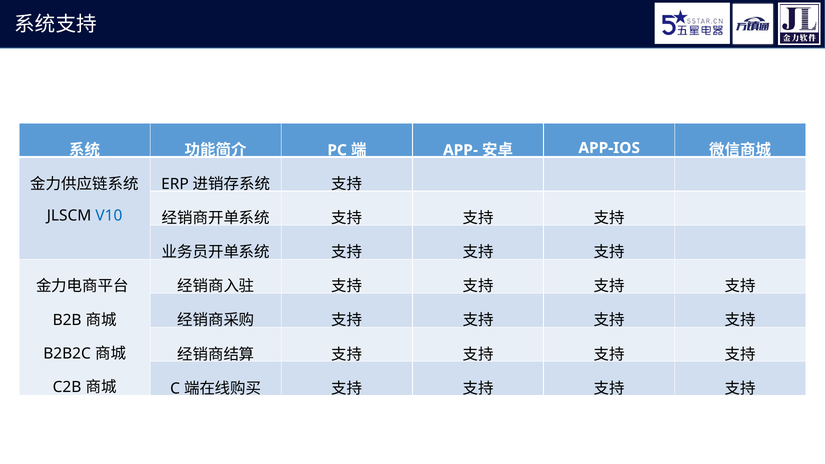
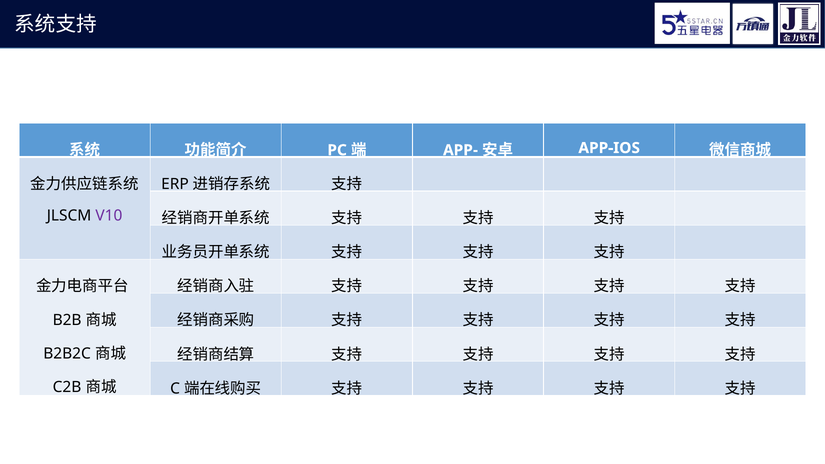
V10 colour: blue -> purple
